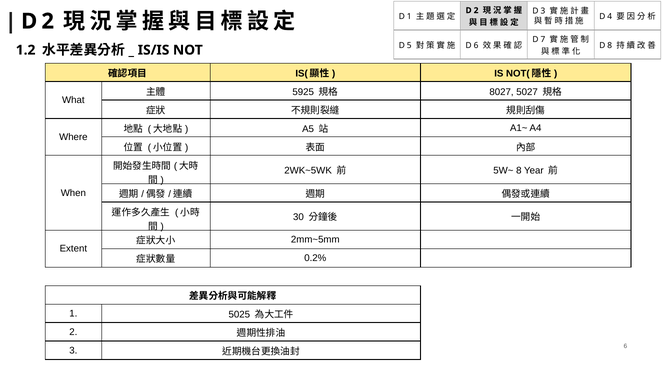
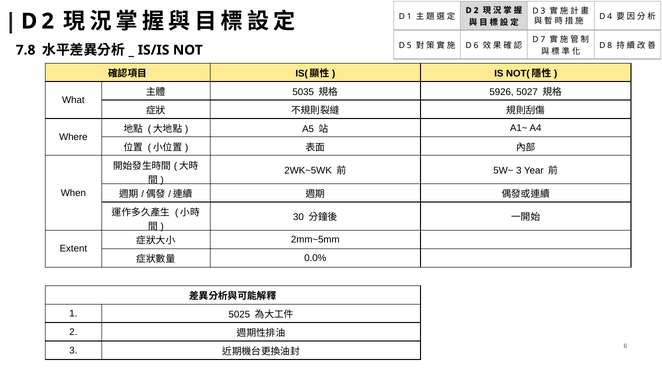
1.2: 1.2 -> 7.8
5925: 5925 -> 5035
8027: 8027 -> 5926
5W~ 8: 8 -> 3
0.2%: 0.2% -> 0.0%
